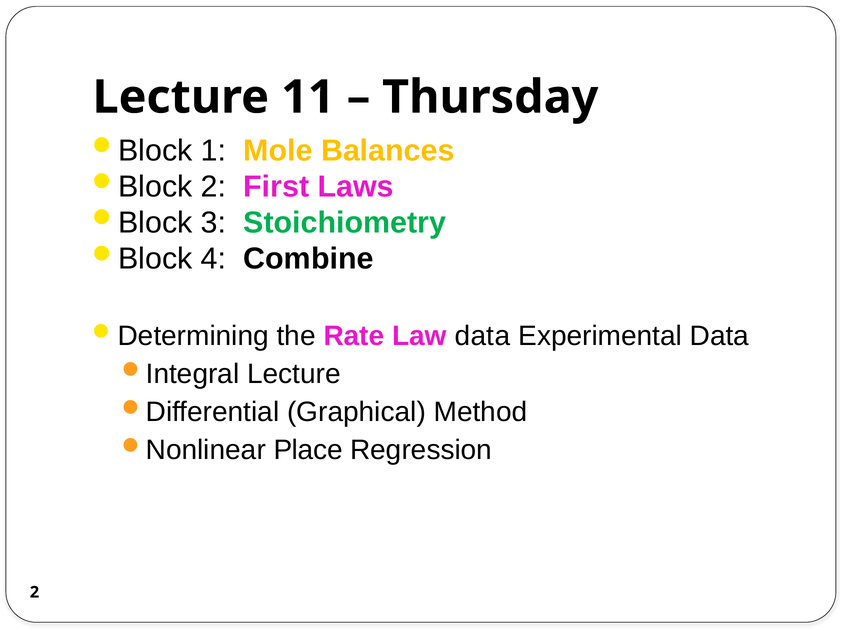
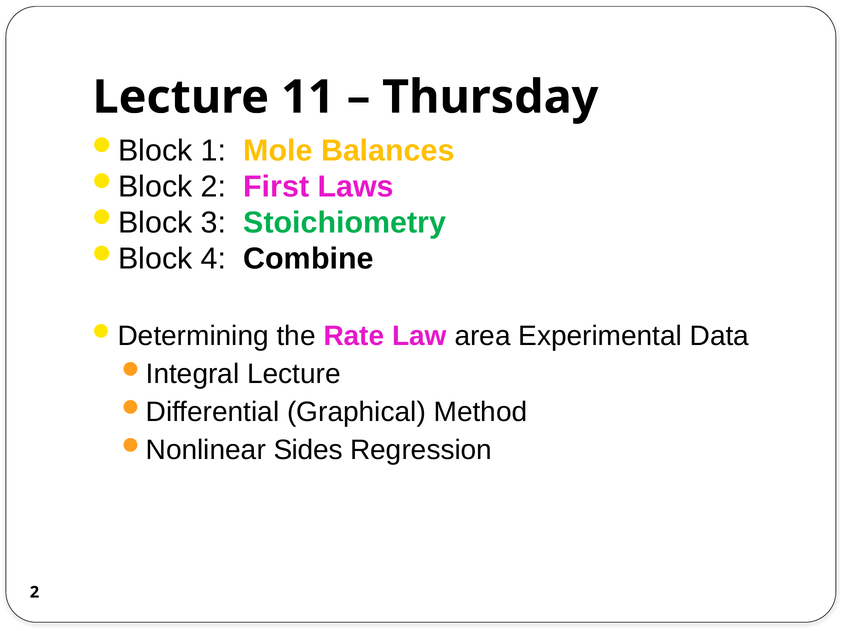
Law data: data -> area
Place: Place -> Sides
